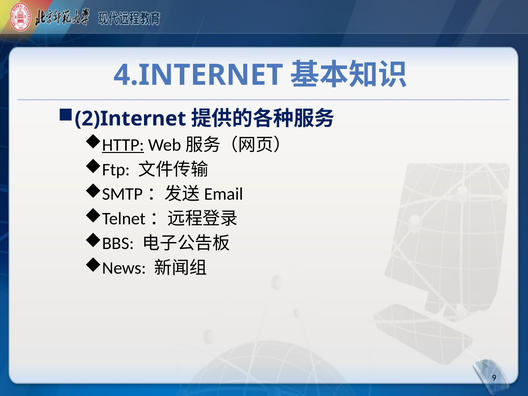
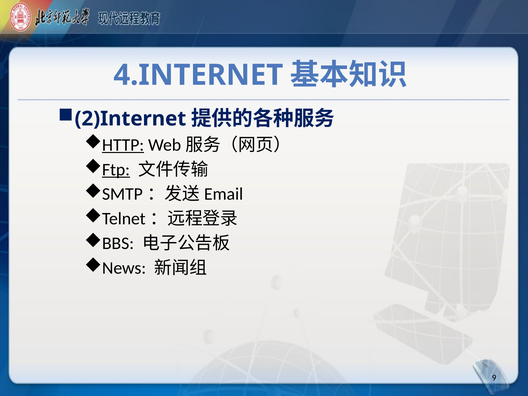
Ftp underline: none -> present
